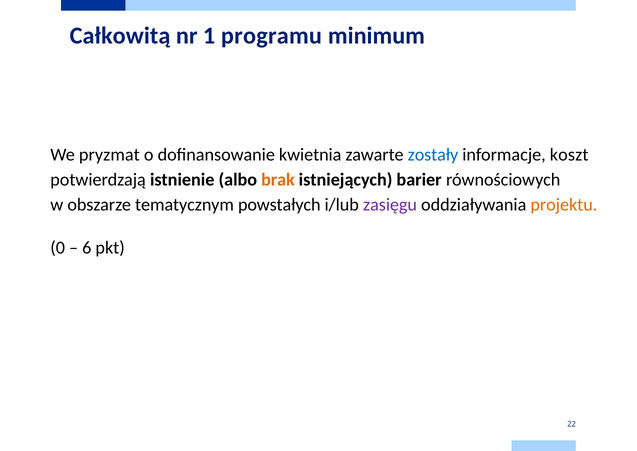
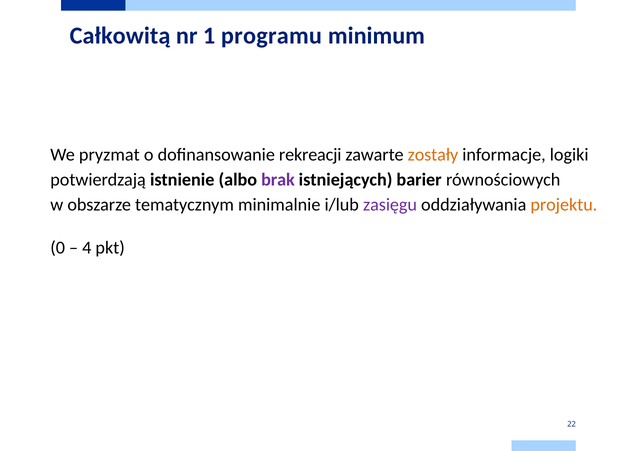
kwietnia: kwietnia -> rekreacji
zostały colour: blue -> orange
koszt: koszt -> logiki
brak colour: orange -> purple
powstałych: powstałych -> minimalnie
6: 6 -> 4
